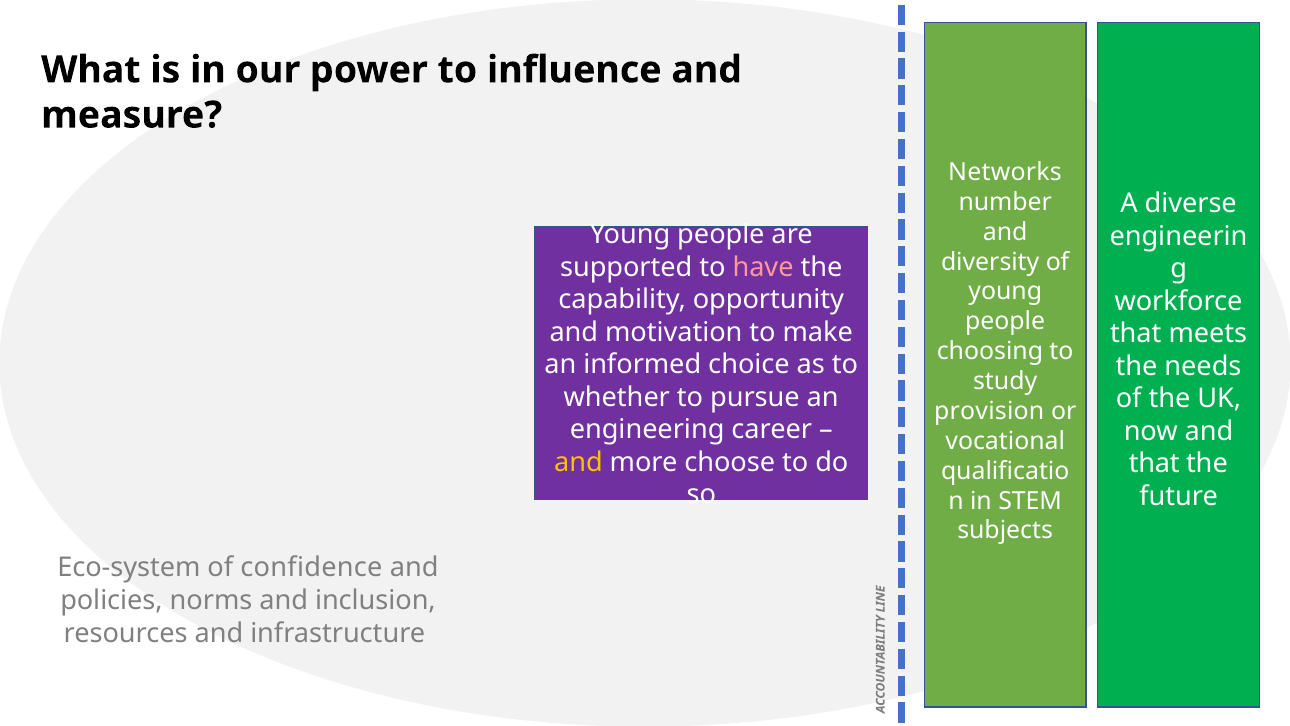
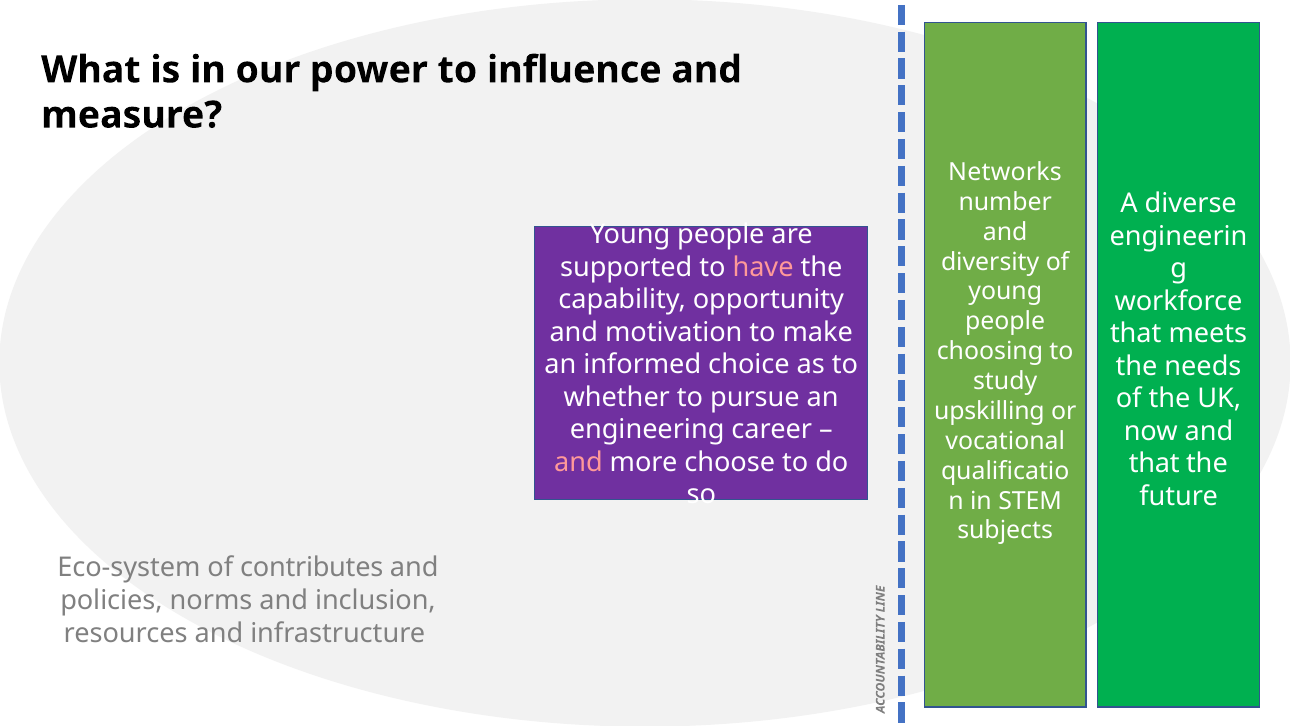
provision: provision -> upskilling
and at (578, 462) colour: yellow -> pink
confidence: confidence -> contributes
